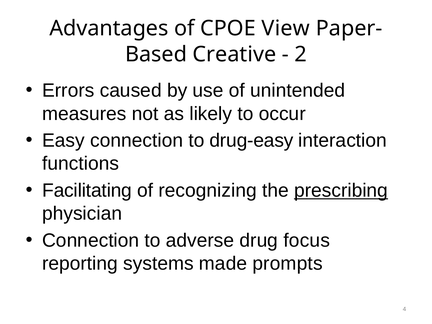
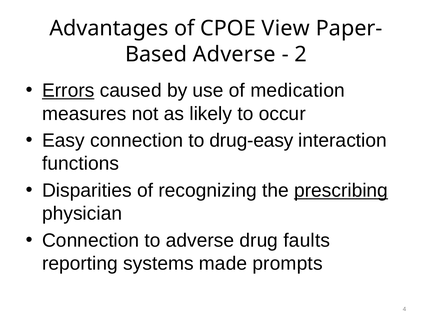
Creative at (234, 54): Creative -> Adverse
Errors underline: none -> present
unintended: unintended -> medication
Facilitating: Facilitating -> Disparities
focus: focus -> faults
